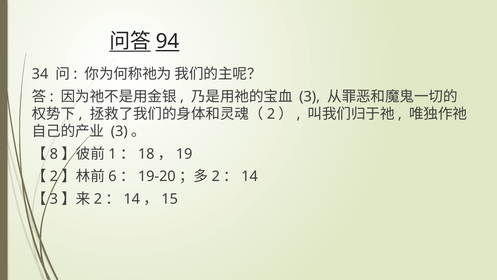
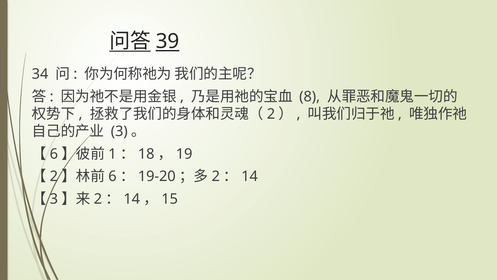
94: 94 -> 39
3 at (310, 96): 3 -> 8
8 at (54, 154): 8 -> 6
